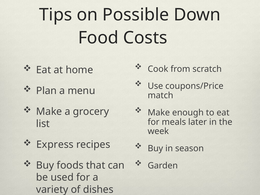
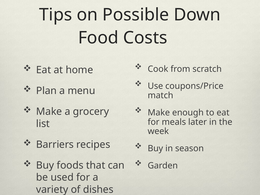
Express: Express -> Barriers
